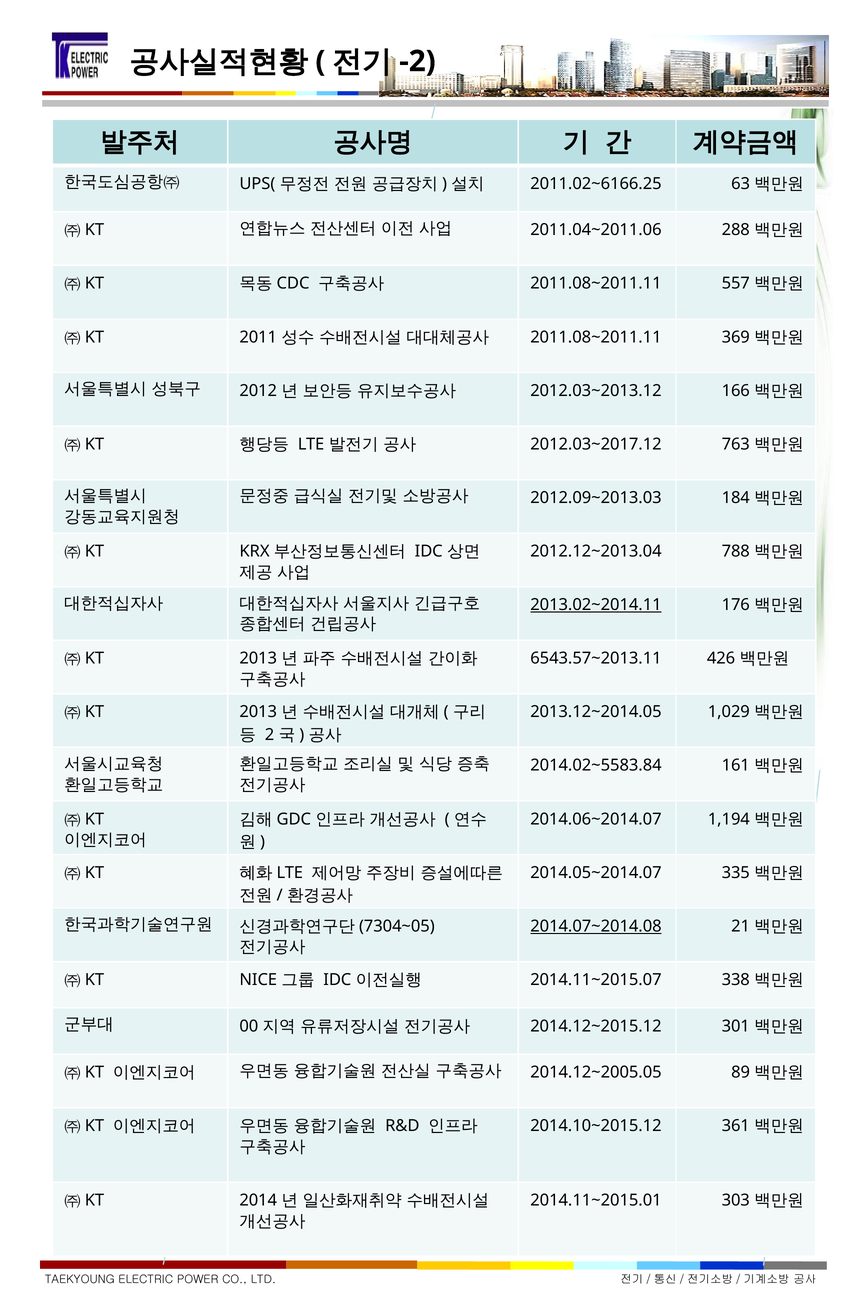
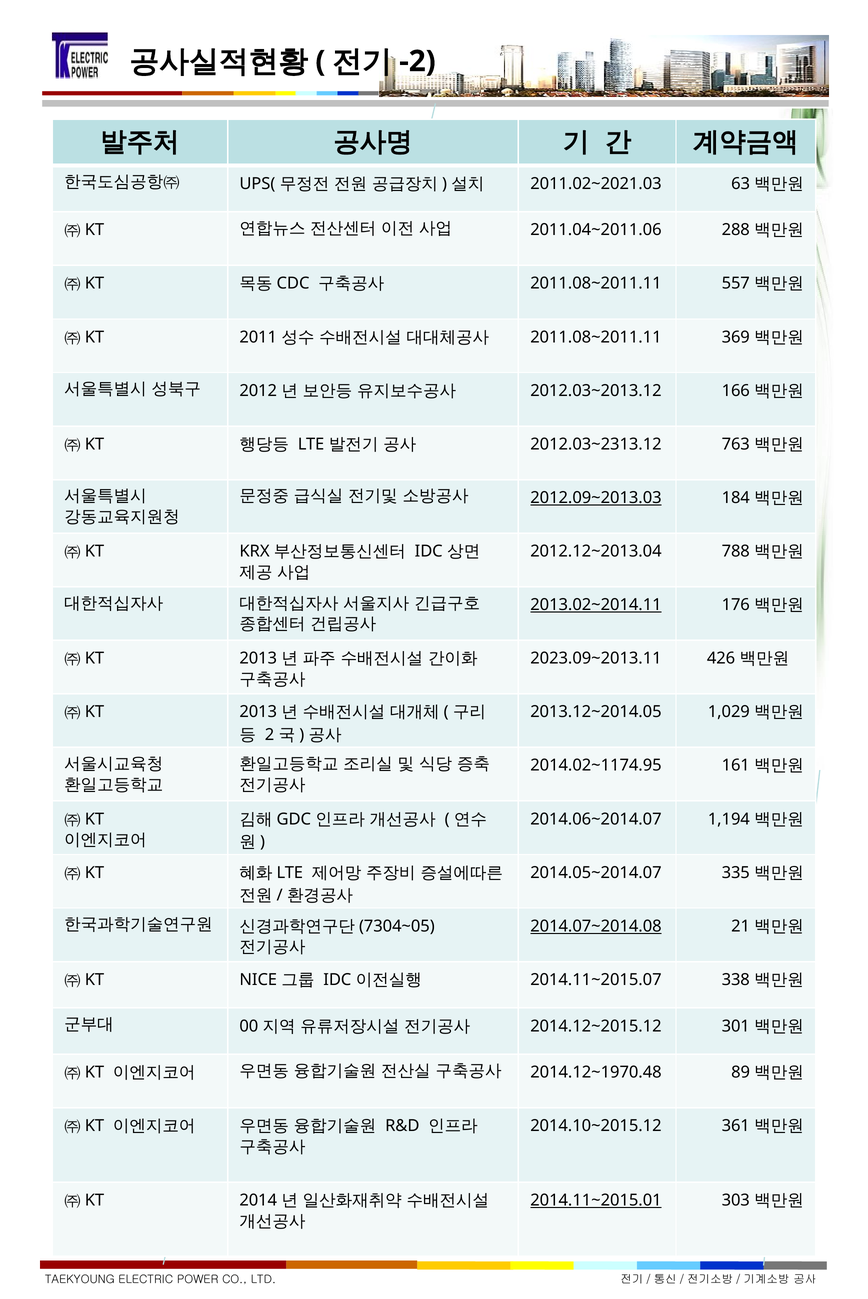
2011.02~6166.25: 2011.02~6166.25 -> 2011.02~2021.03
2012.03~2017.12: 2012.03~2017.12 -> 2012.03~2313.12
2012.09~2013.03 underline: none -> present
6543.57~2013.11: 6543.57~2013.11 -> 2023.09~2013.11
2014.02~5583.84: 2014.02~5583.84 -> 2014.02~1174.95
2014.12~2005.05: 2014.12~2005.05 -> 2014.12~1970.48
2014.11~2015.01 underline: none -> present
